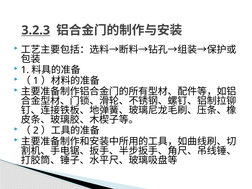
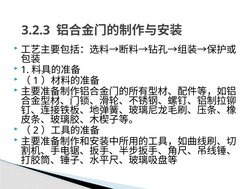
3.2.3 underline: present -> none
